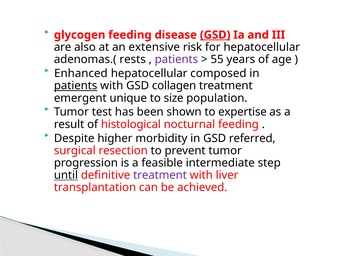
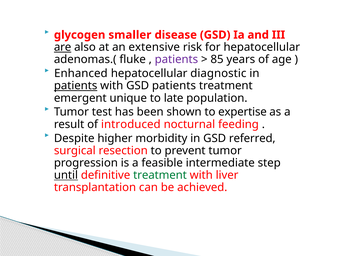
glycogen feeding: feeding -> smaller
GSD at (215, 35) underline: present -> none
are underline: none -> present
rests: rests -> fluke
55: 55 -> 85
composed: composed -> diagnostic
GSD collagen: collagen -> patients
size: size -> late
histological: histological -> introduced
treatment at (160, 175) colour: purple -> green
